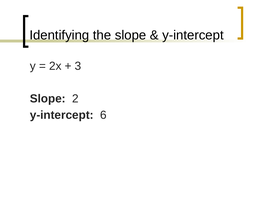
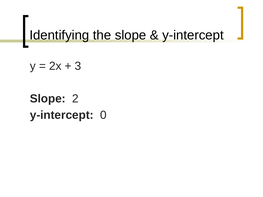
6: 6 -> 0
